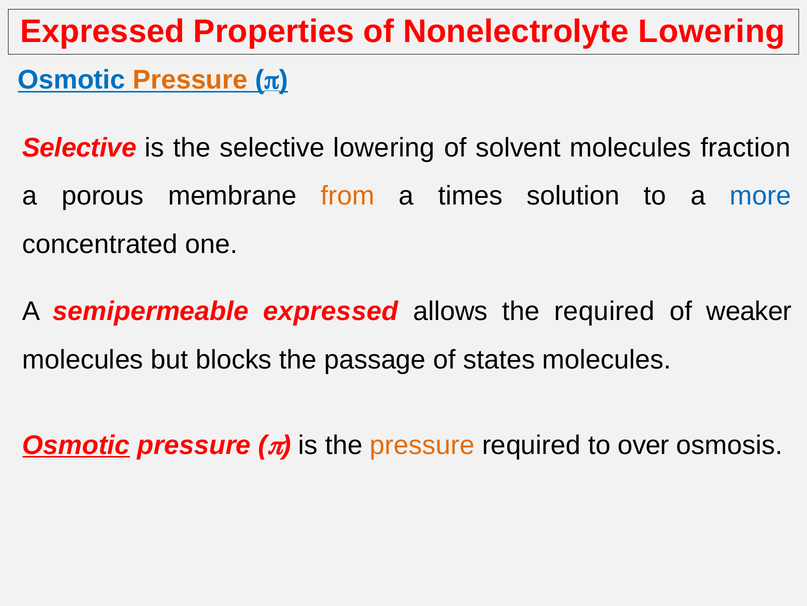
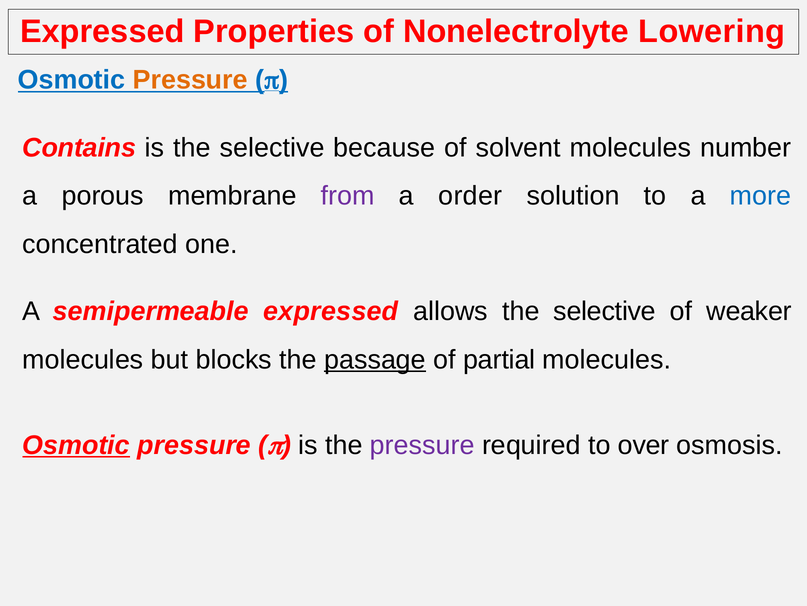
Selective at (79, 147): Selective -> Contains
selective lowering: lowering -> because
fraction: fraction -> number
from colour: orange -> purple
times: times -> order
allows the required: required -> selective
passage underline: none -> present
states: states -> partial
pressure at (422, 445) colour: orange -> purple
